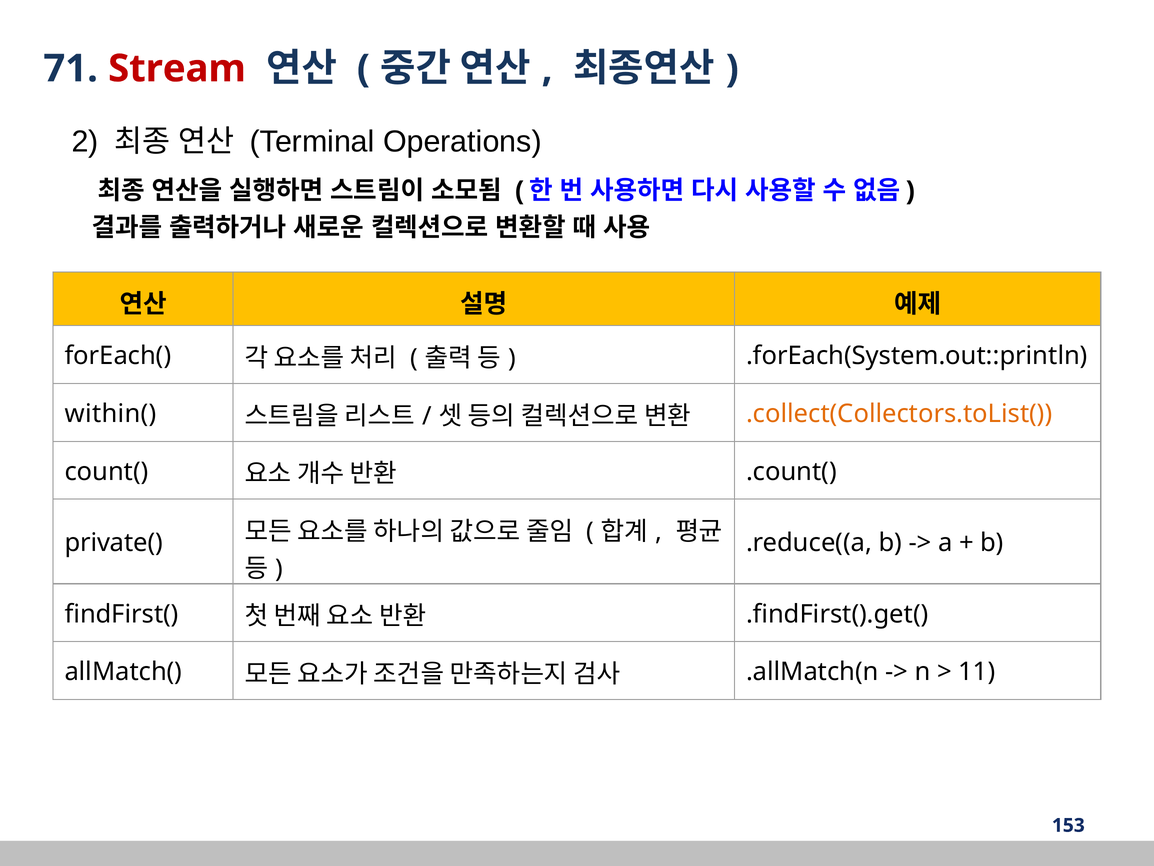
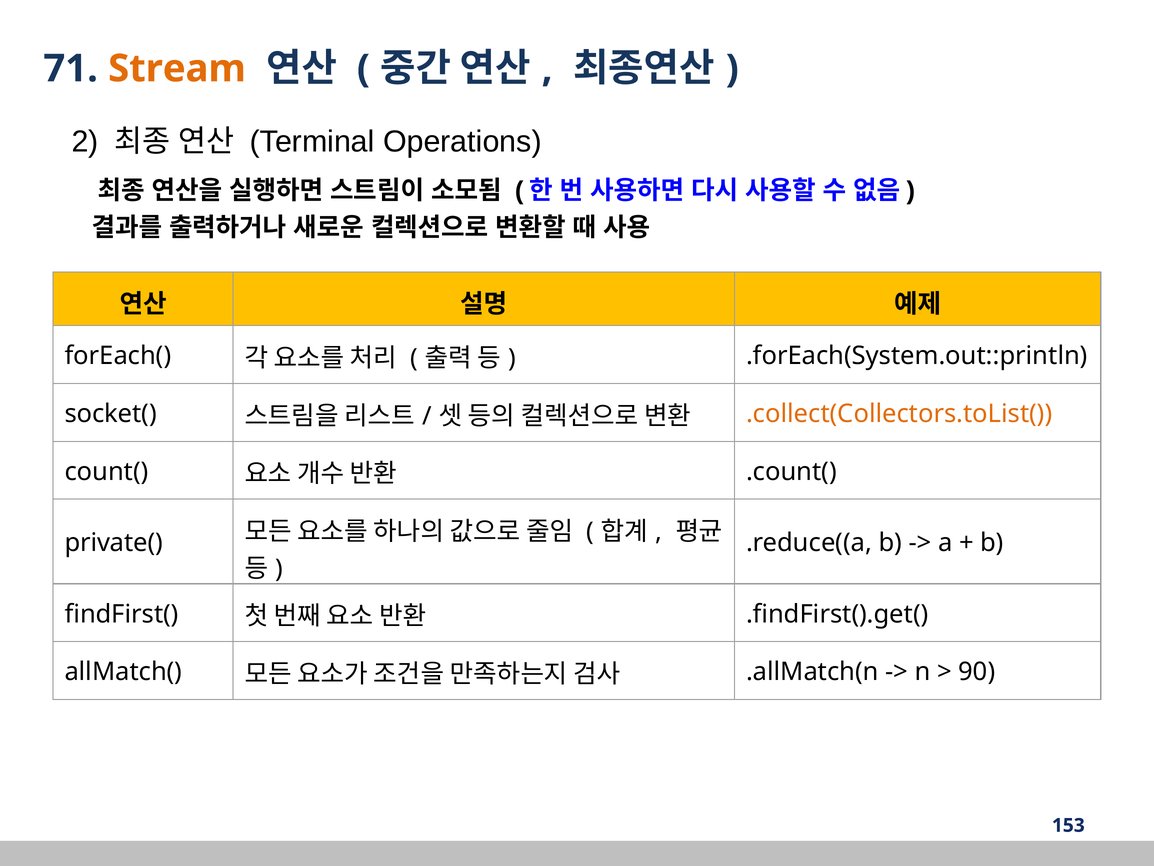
Stream colour: red -> orange
within(: within( -> socket(
11: 11 -> 90
